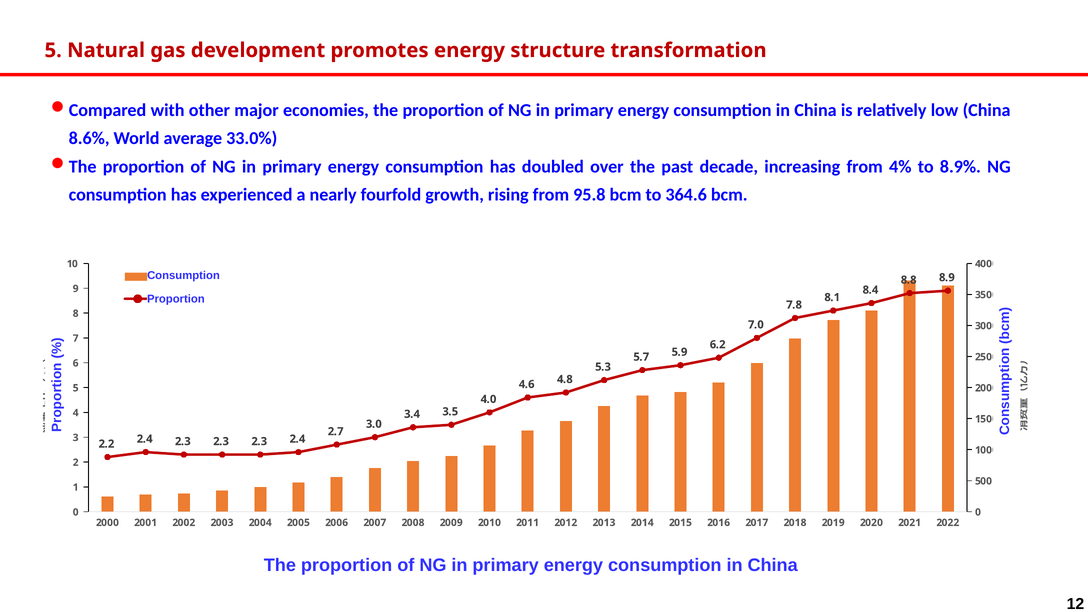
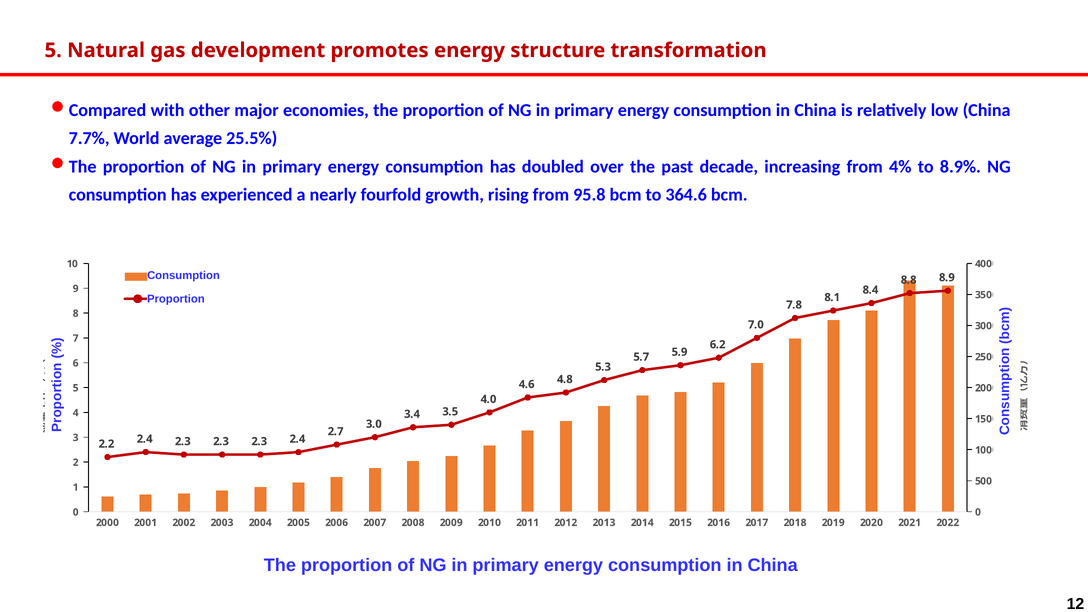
8.6%: 8.6% -> 7.7%
33.0%: 33.0% -> 25.5%
